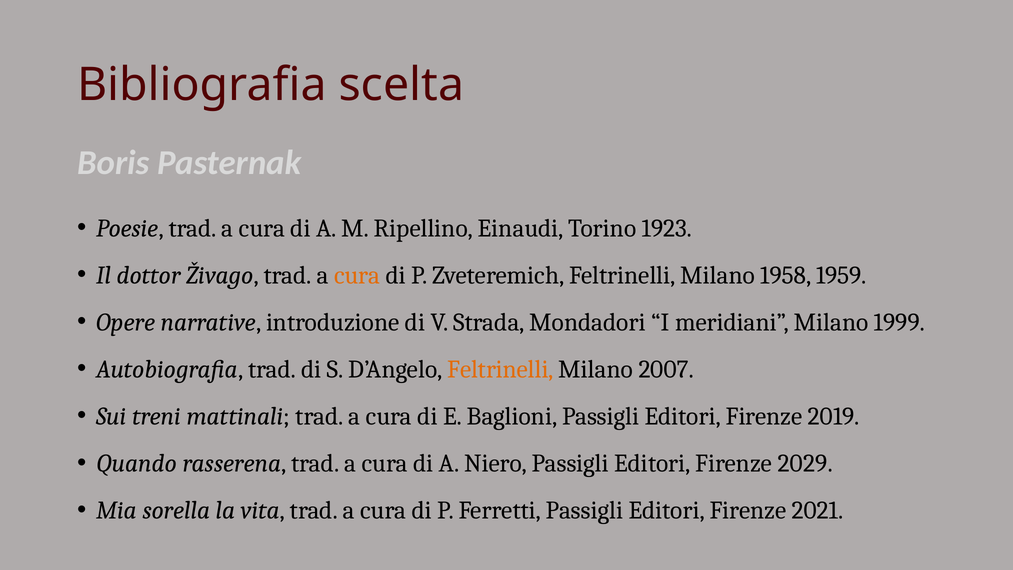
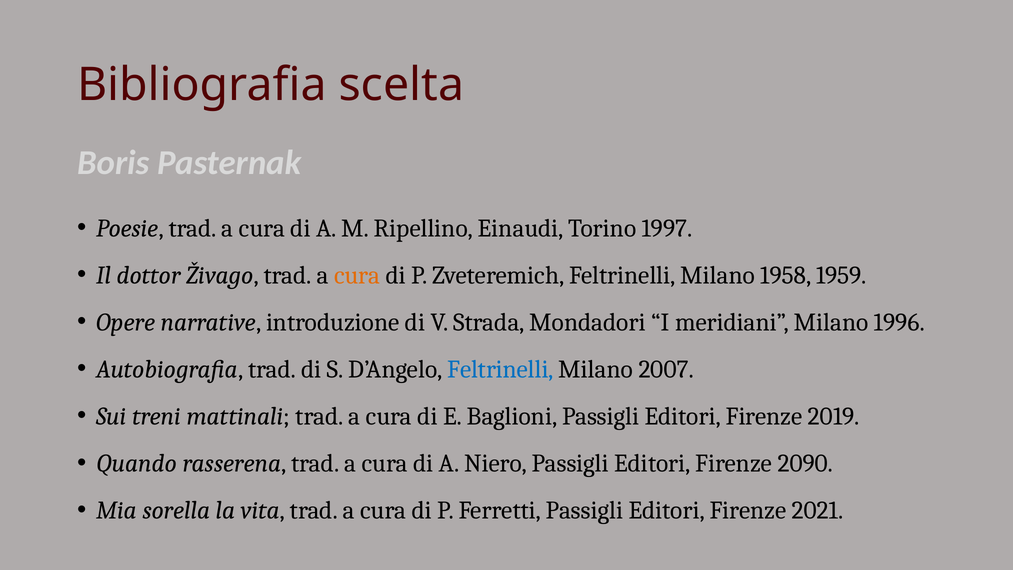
1923: 1923 -> 1997
1999: 1999 -> 1996
Feltrinelli at (500, 369) colour: orange -> blue
2029: 2029 -> 2090
